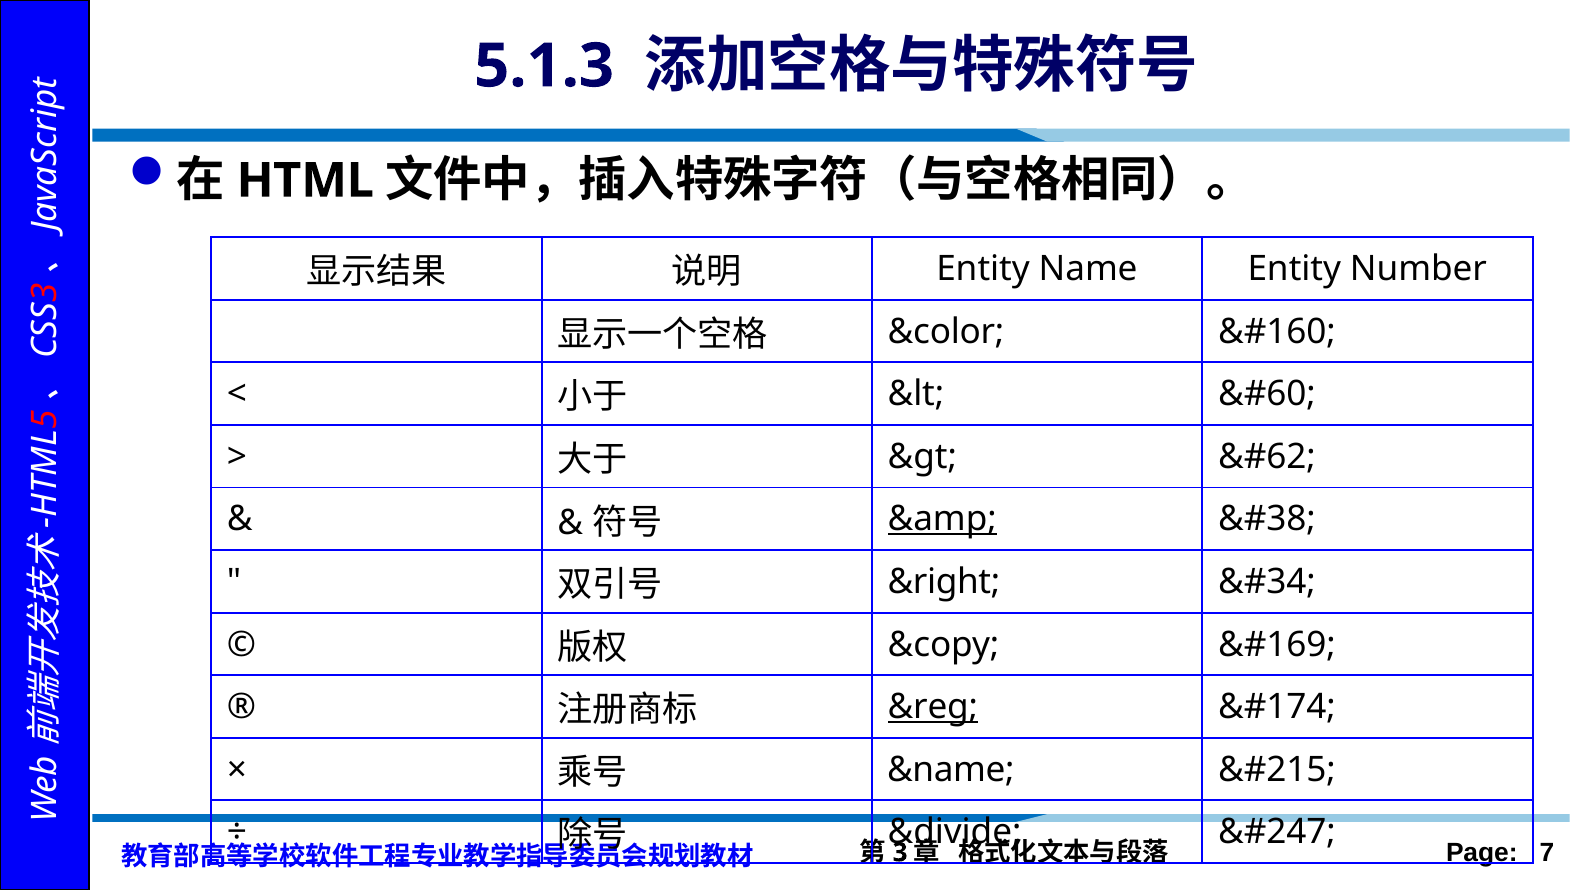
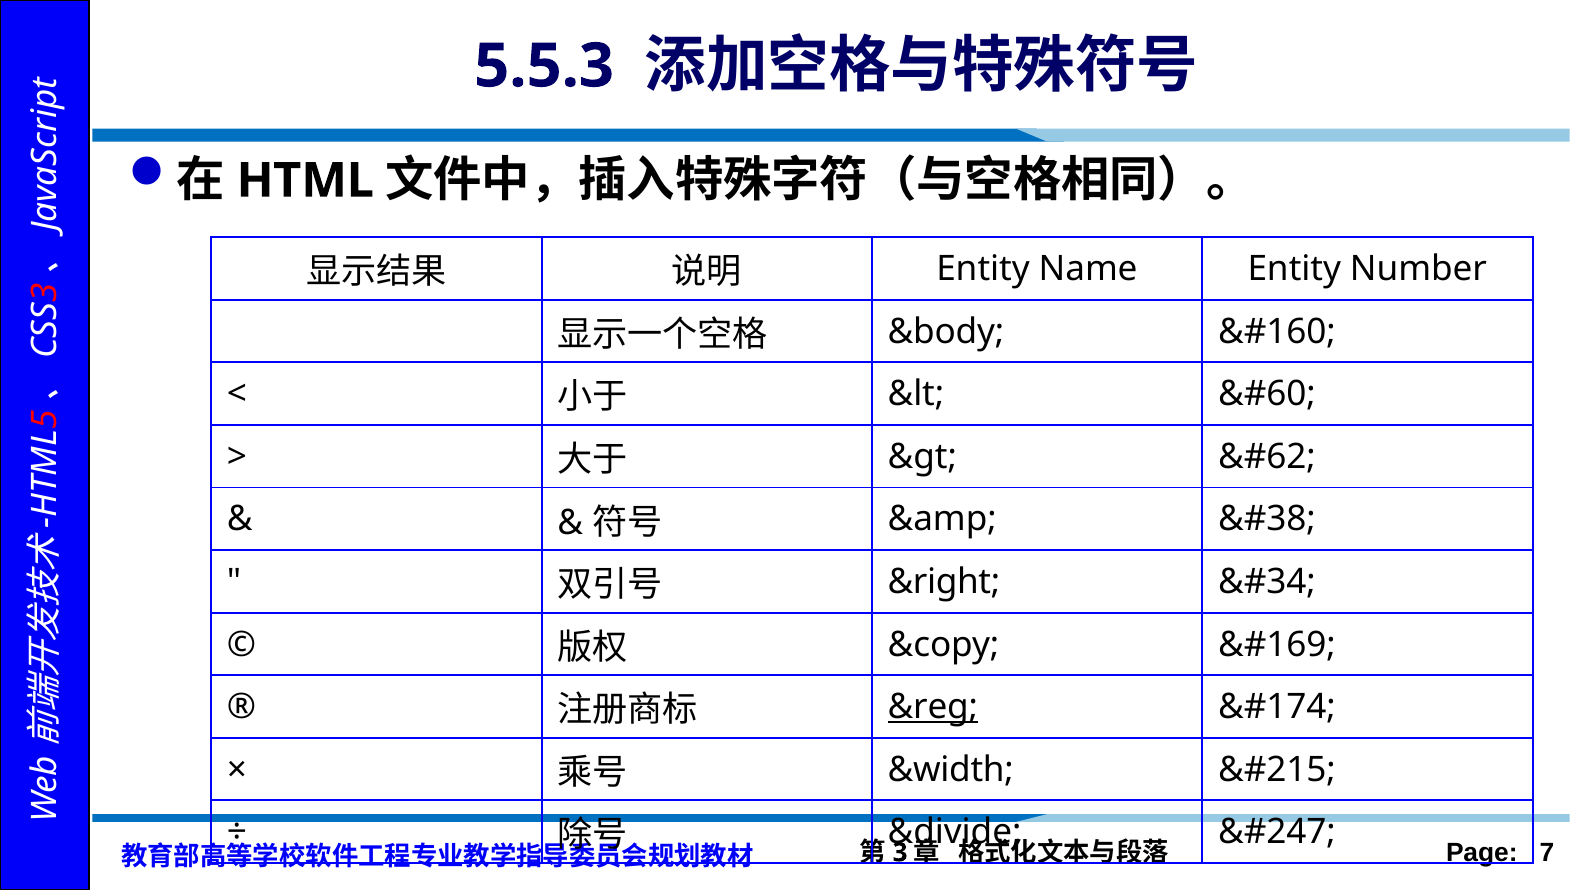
5.1.3: 5.1.3 -> 5.5.3
&color: &color -> &body
&amp underline: present -> none
&name: &name -> &width
